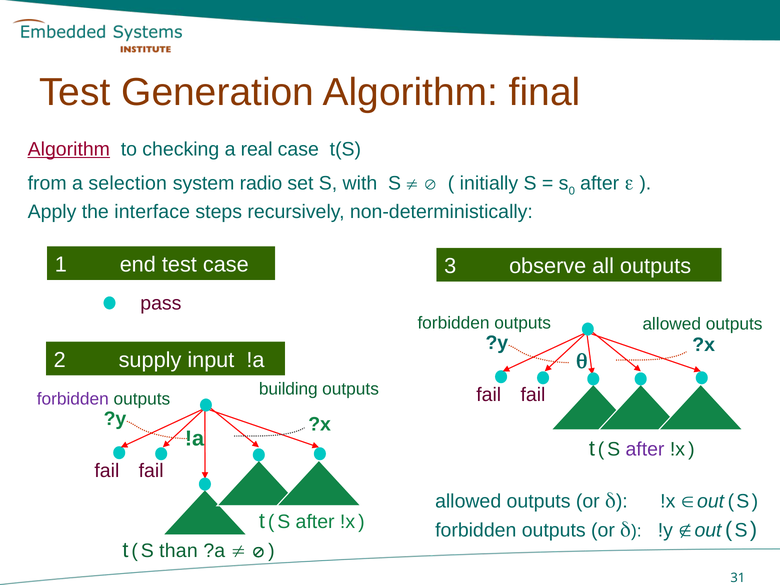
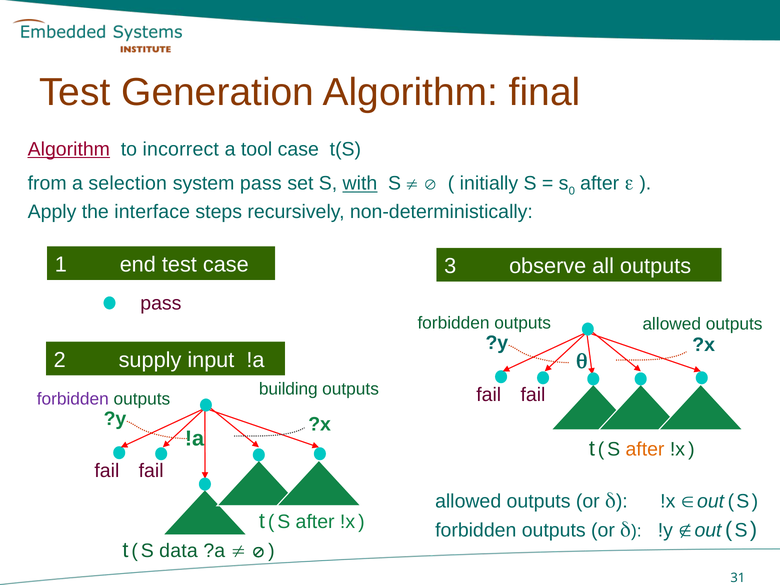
checking: checking -> incorrect
real: real -> tool
system radio: radio -> pass
with underline: none -> present
after at (645, 449) colour: purple -> orange
than: than -> data
